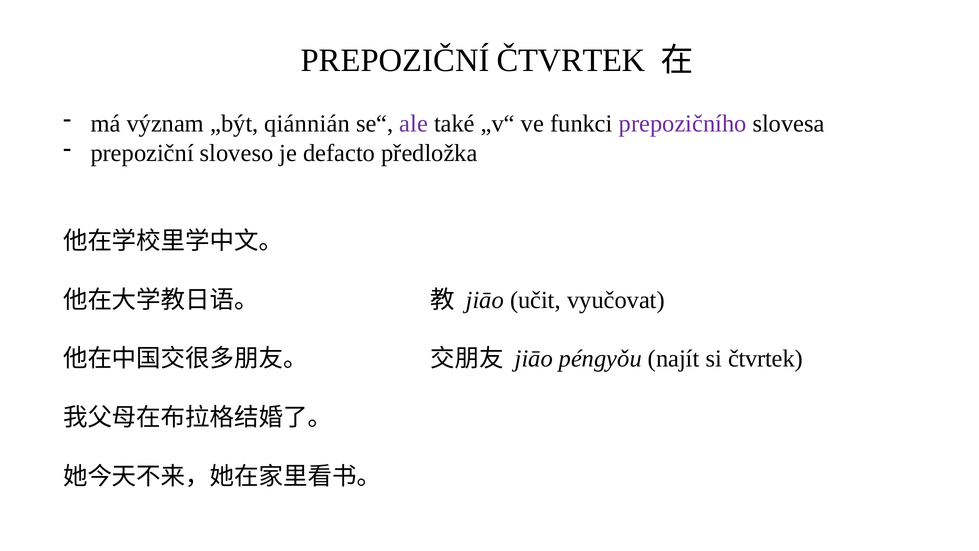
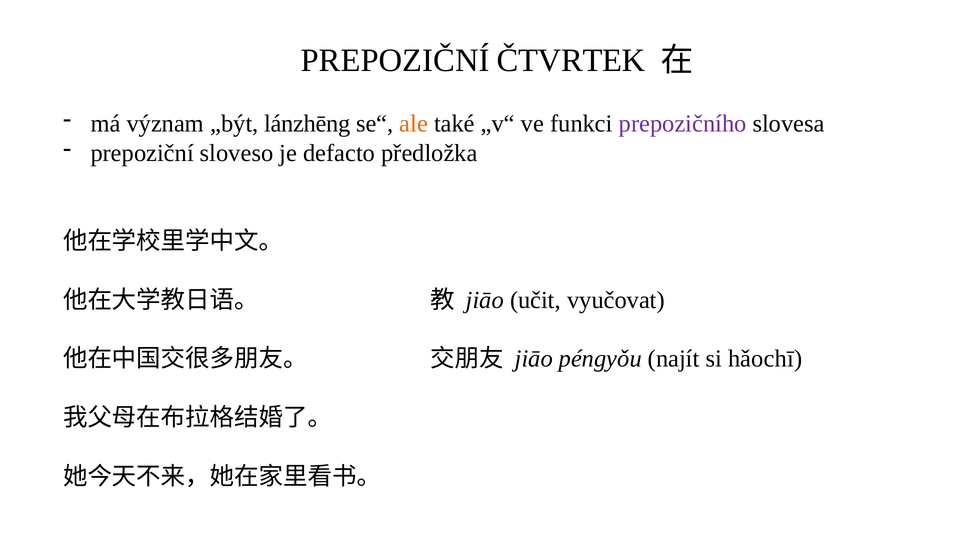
qiánnián: qiánnián -> lánzhēng
ale colour: purple -> orange
si čtvrtek: čtvrtek -> hǎochī
